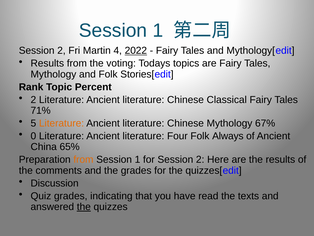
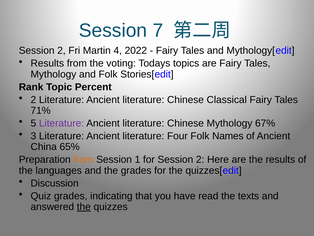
1 at (158, 30): 1 -> 7
2022 underline: present -> none
Literature at (62, 123) colour: orange -> purple
0: 0 -> 3
Always: Always -> Names
comments: comments -> languages
